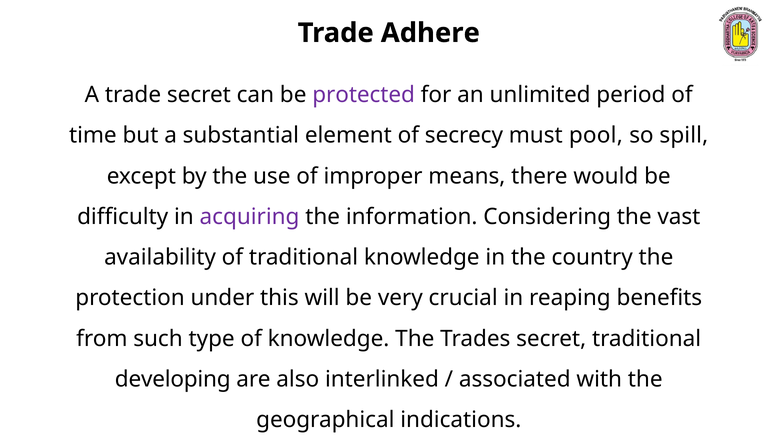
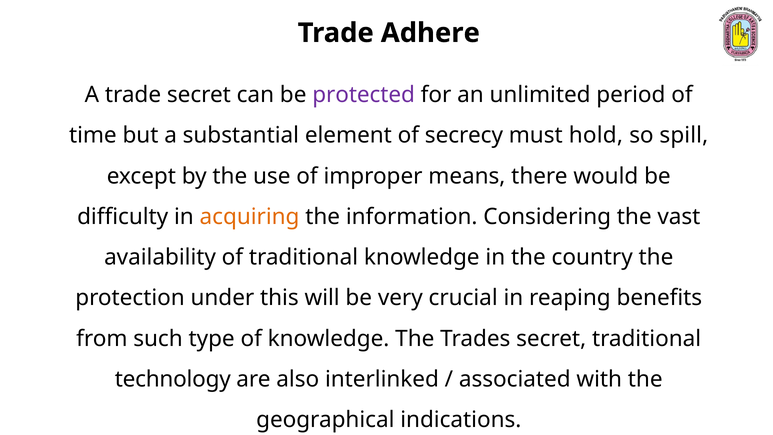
pool: pool -> hold
acquiring colour: purple -> orange
developing: developing -> technology
